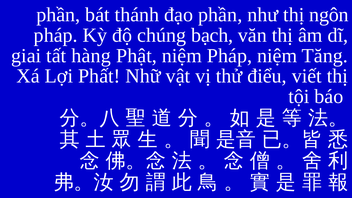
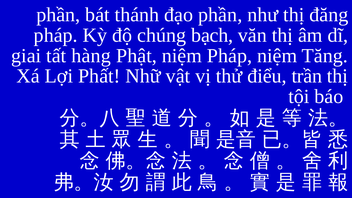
ngôn: ngôn -> đăng
viết: viết -> trần
